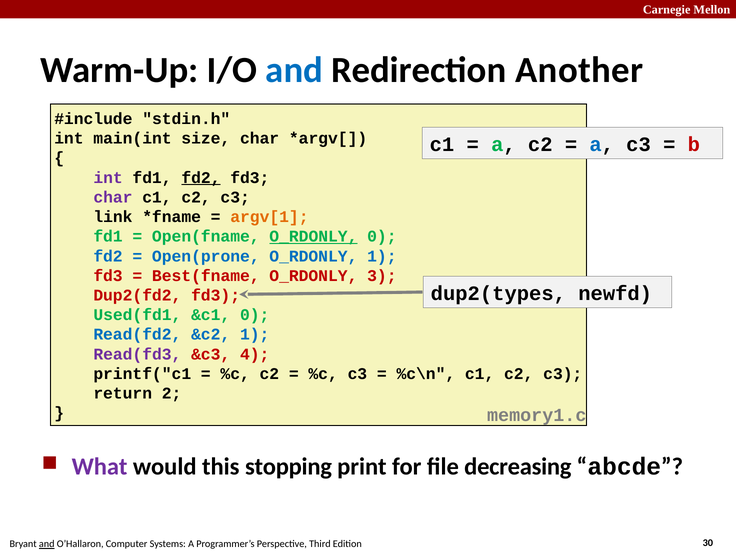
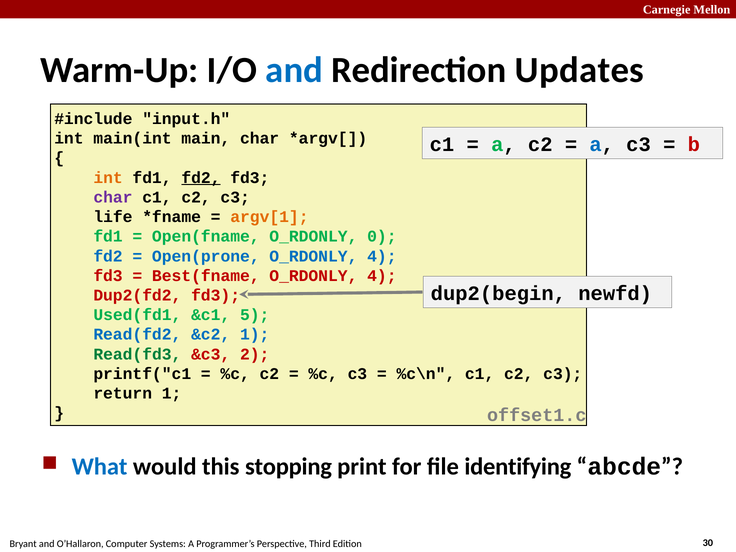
Another: Another -> Updates
stdin.h: stdin.h -> input.h
size: size -> main
int at (108, 178) colour: purple -> orange
link: link -> life
O_RDONLY at (313, 237) underline: present -> none
1 at (382, 256): 1 -> 4
3 at (382, 276): 3 -> 4
dup2(types: dup2(types -> dup2(begin
&c1 0: 0 -> 5
Read(fd3 colour: purple -> green
4: 4 -> 2
return 2: 2 -> 1
memory1.c: memory1.c -> offset1.c
What colour: purple -> blue
decreasing: decreasing -> identifying
and at (47, 544) underline: present -> none
